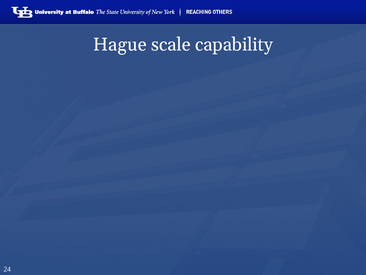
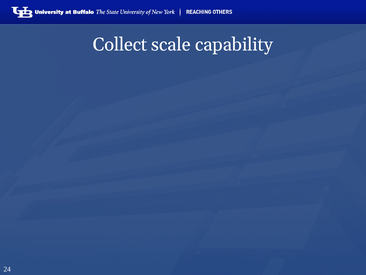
Hague: Hague -> Collect
